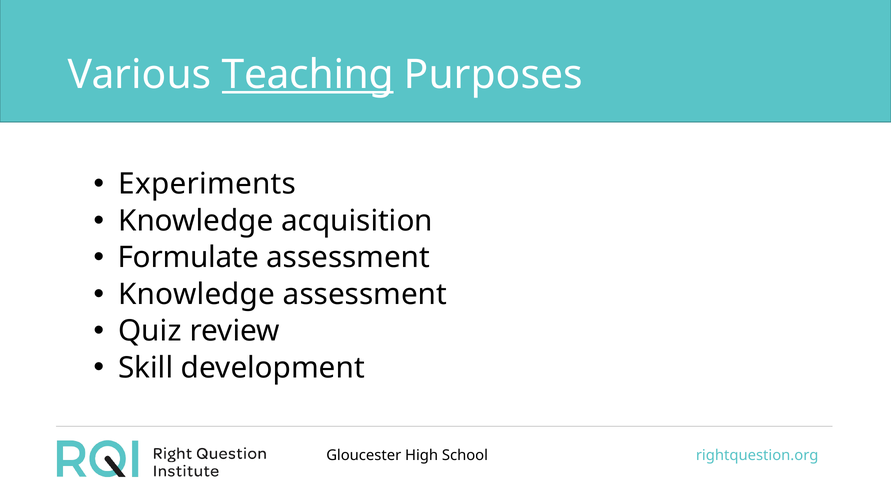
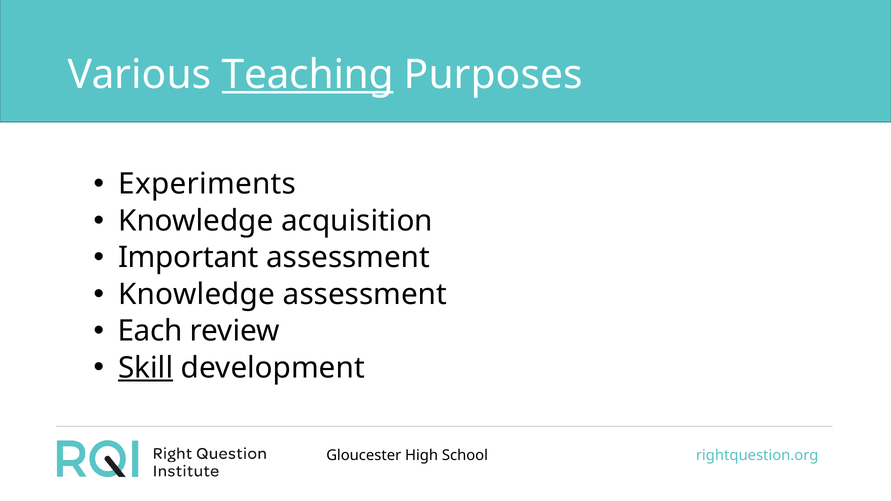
Formulate: Formulate -> Important
Quiz: Quiz -> Each
Skill underline: none -> present
